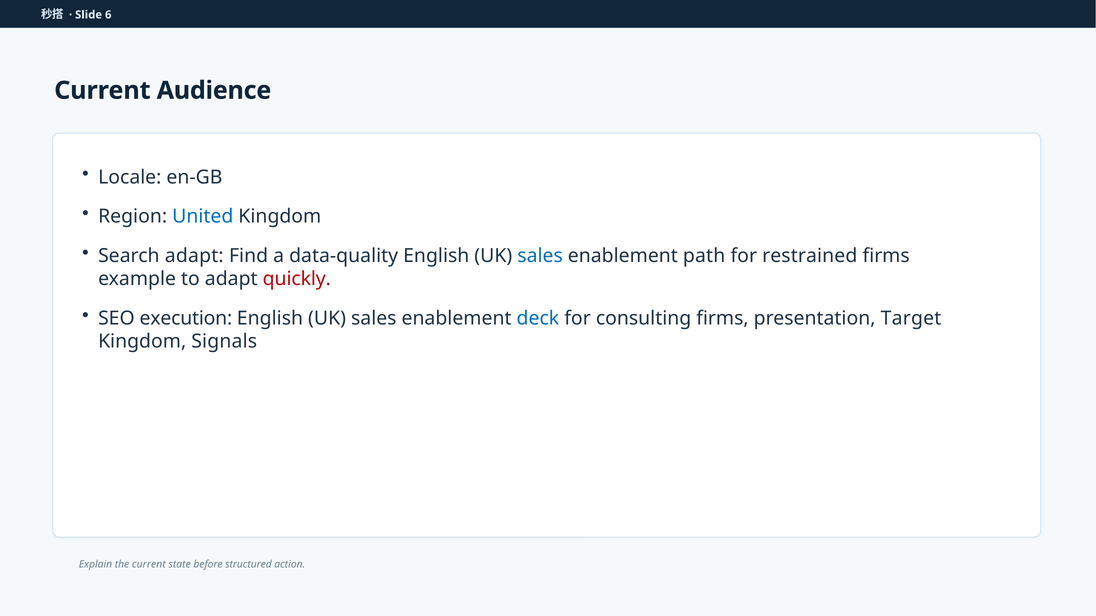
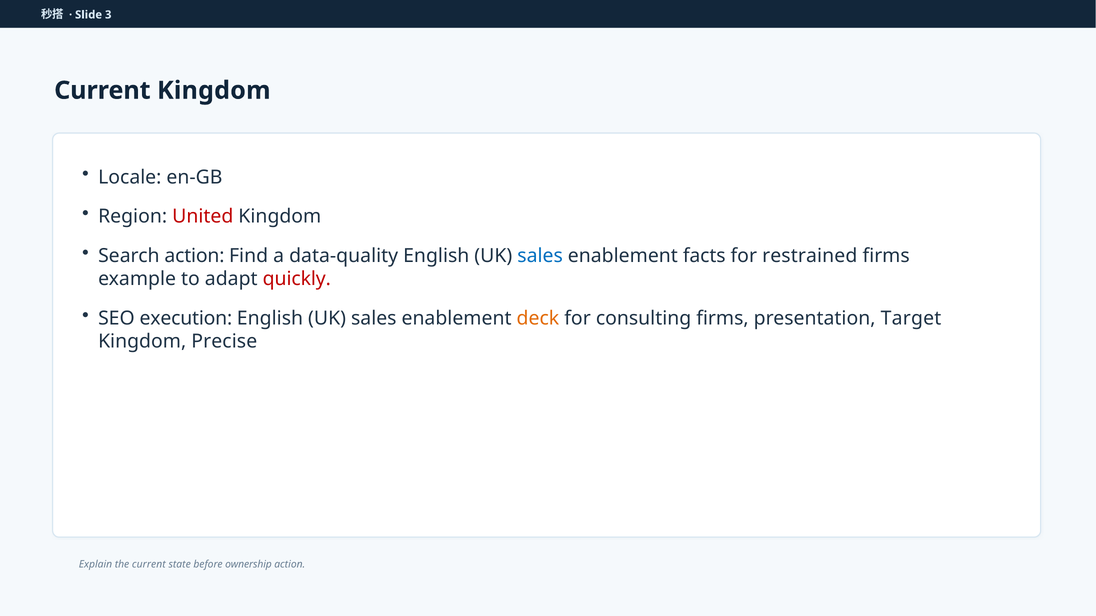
6: 6 -> 3
Current Audience: Audience -> Kingdom
United colour: blue -> red
Search adapt: adapt -> action
path: path -> facts
deck colour: blue -> orange
Signals: Signals -> Precise
structured: structured -> ownership
